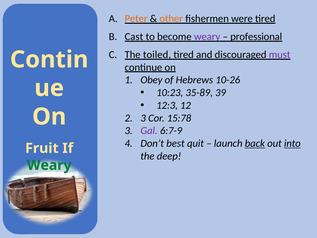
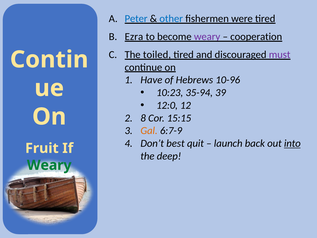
Peter colour: orange -> blue
other colour: orange -> blue
Cast: Cast -> Ezra
professional: professional -> cooperation
Obey: Obey -> Have
10-26: 10-26 -> 10-96
35-89: 35-89 -> 35-94
12:3: 12:3 -> 12:0
3 at (143, 118): 3 -> 8
15:78: 15:78 -> 15:15
Gal colour: purple -> orange
back underline: present -> none
